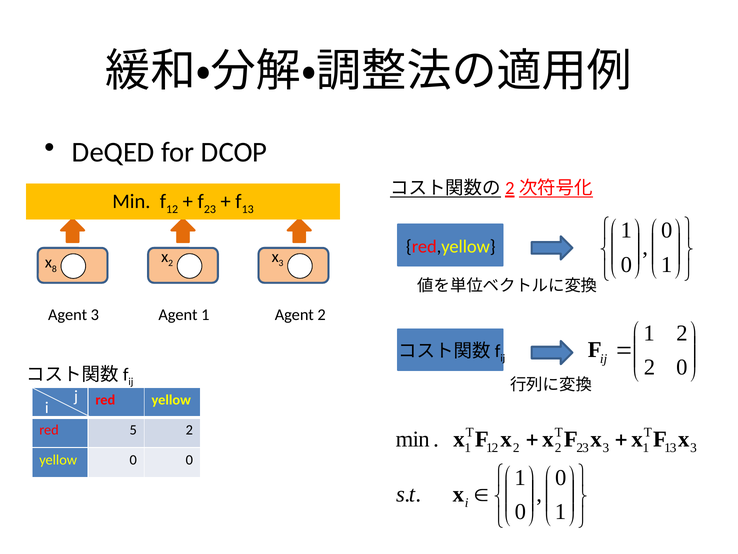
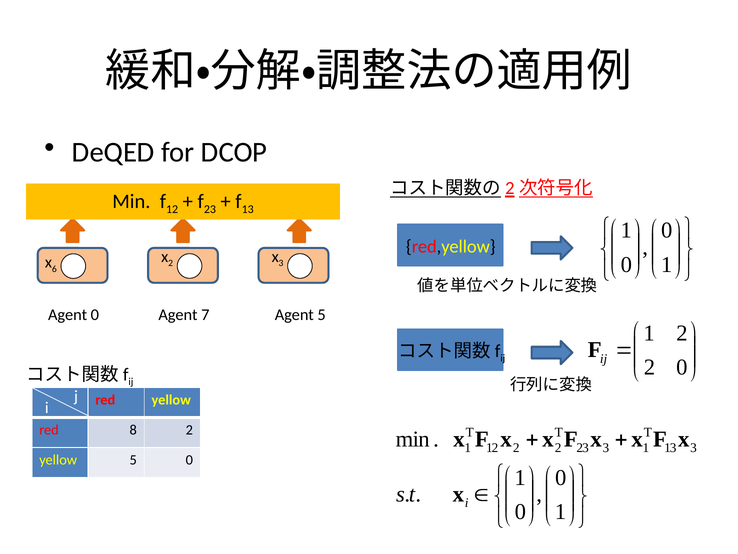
8: 8 -> 6
Agent 3: 3 -> 0
Agent 1: 1 -> 7
Agent 2: 2 -> 5
5: 5 -> 8
yellow 0: 0 -> 5
